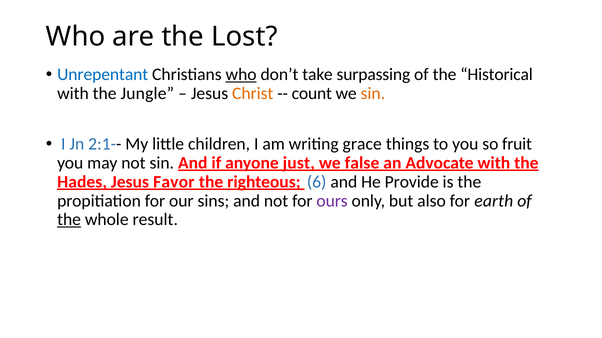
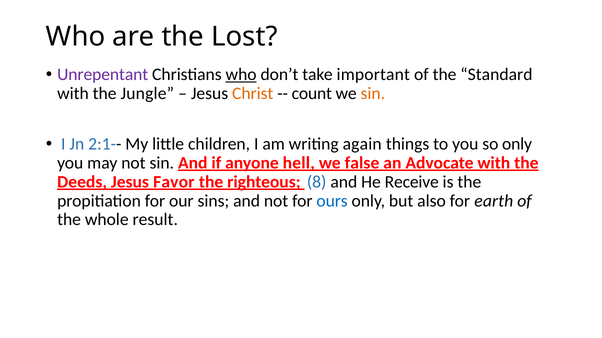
Unrepentant colour: blue -> purple
surpassing: surpassing -> important
Historical: Historical -> Standard
grace: grace -> again
so fruit: fruit -> only
just: just -> hell
Hades: Hades -> Deeds
6: 6 -> 8
Provide: Provide -> Receive
ours colour: purple -> blue
the at (69, 220) underline: present -> none
